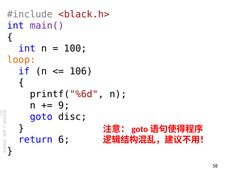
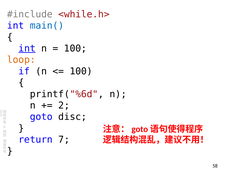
<black.h>: <black.h> -> <while.h>
main( colour: purple -> blue
int at (27, 48) underline: none -> present
106 at (81, 71): 106 -> 100
9: 9 -> 2
6: 6 -> 7
